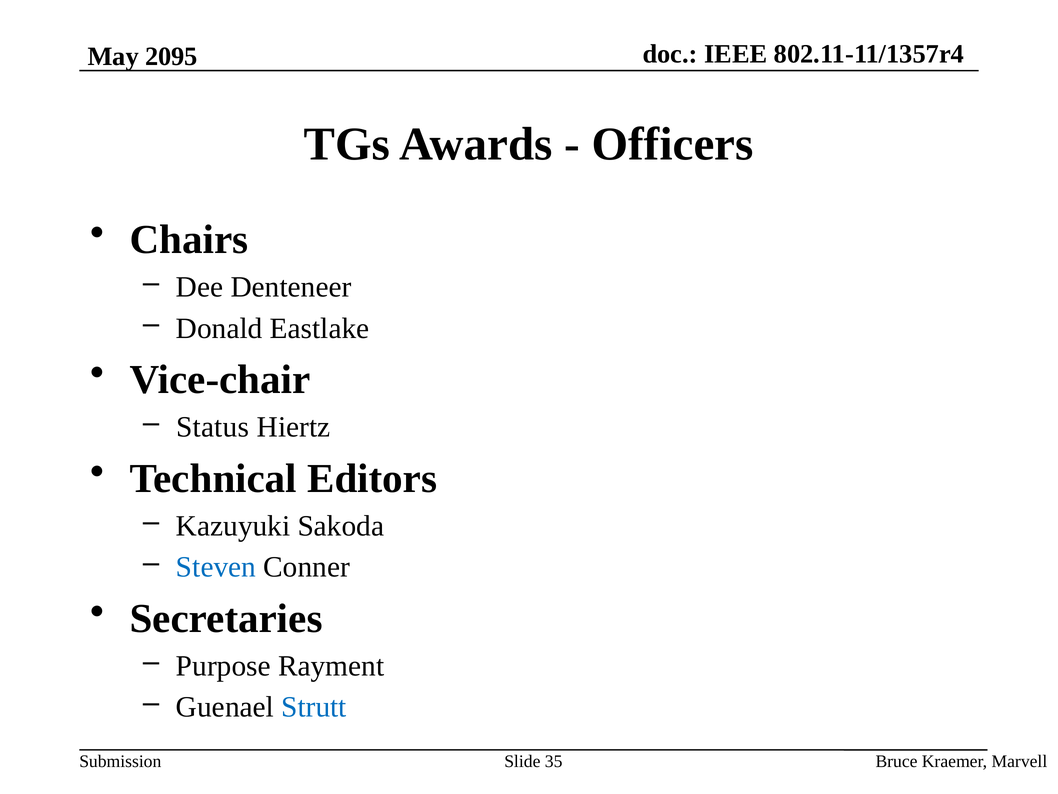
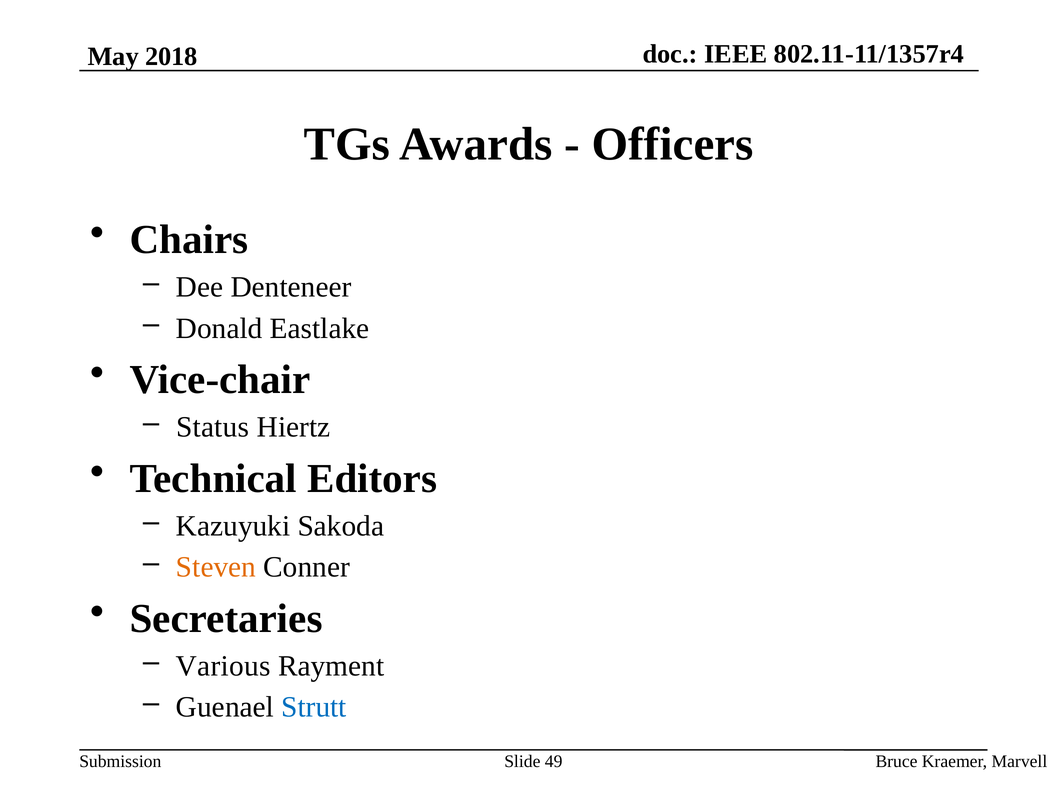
2095: 2095 -> 2018
Steven colour: blue -> orange
Purpose: Purpose -> Various
35: 35 -> 49
